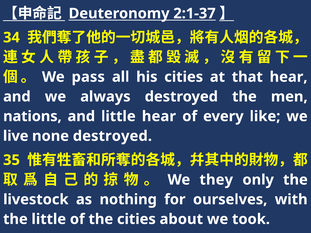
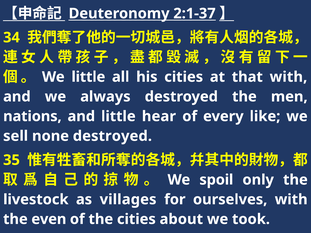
We pass: pass -> little
that hear: hear -> with
live: live -> sell
they: they -> spoil
nothing: nothing -> villages
the little: little -> even
